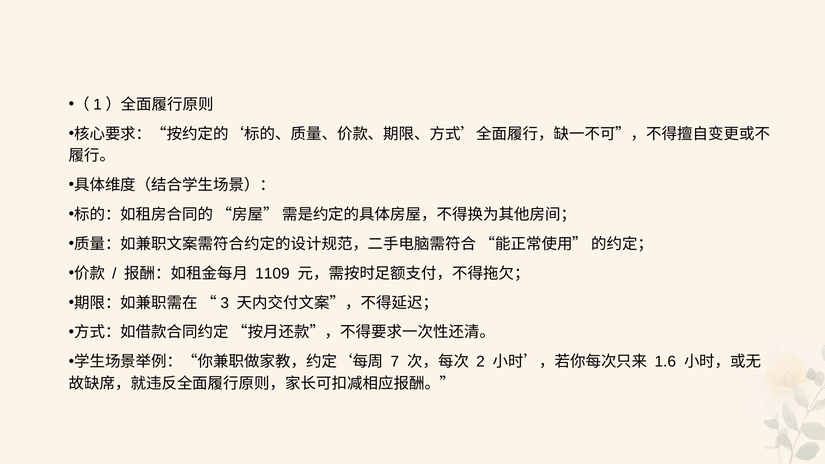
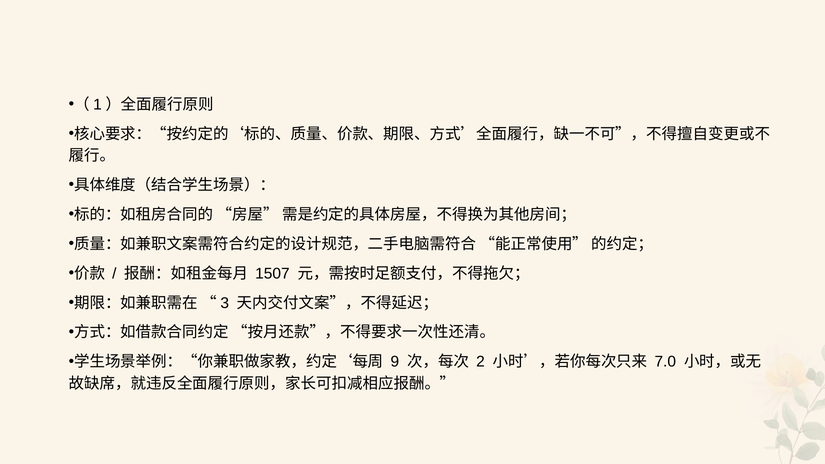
1109: 1109 -> 1507
7: 7 -> 9
1.6: 1.6 -> 7.0
